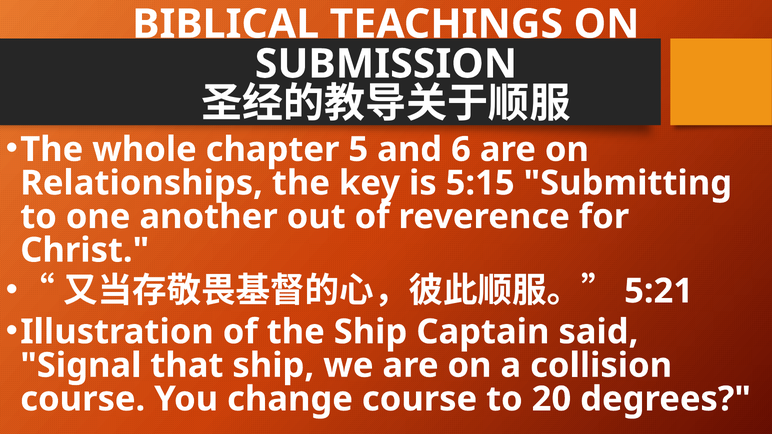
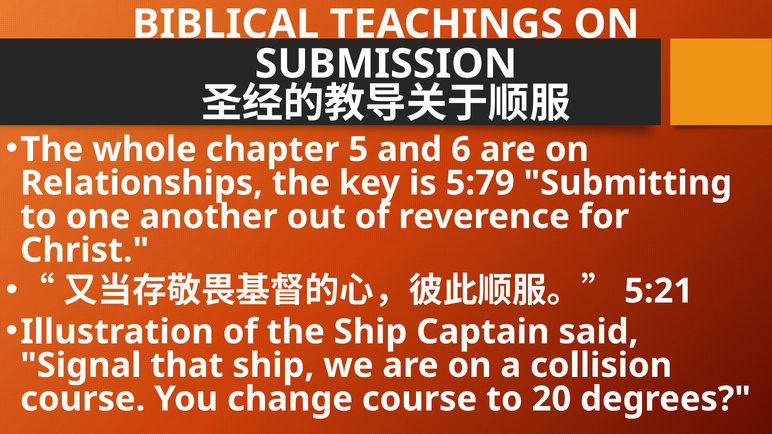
5:15: 5:15 -> 5:79
